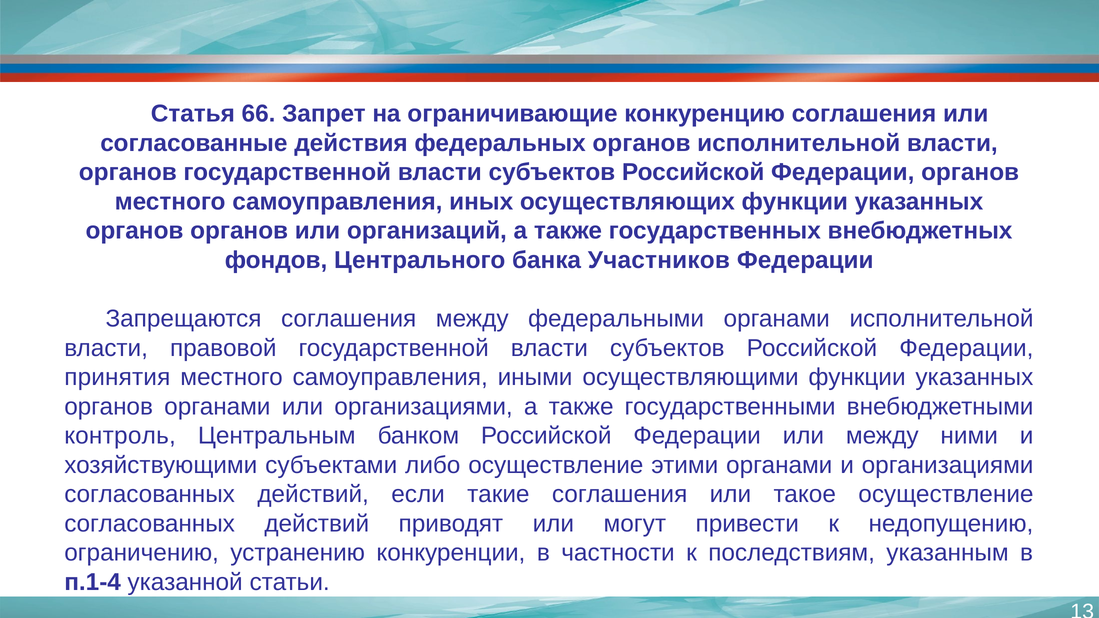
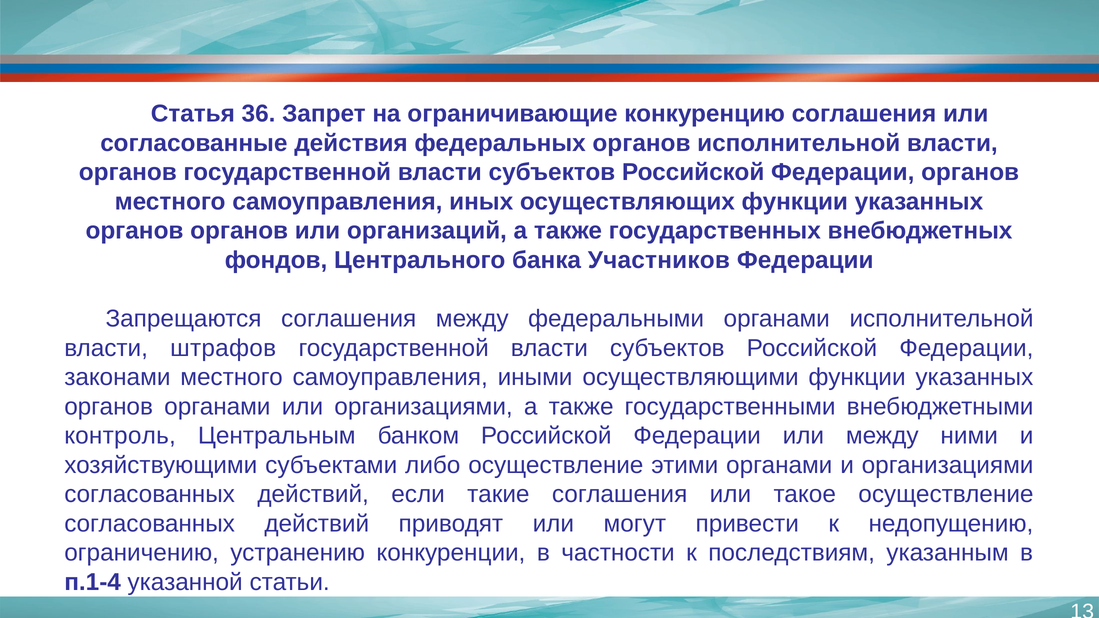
66: 66 -> 36
правовой: правовой -> штрафов
принятия: принятия -> законами
